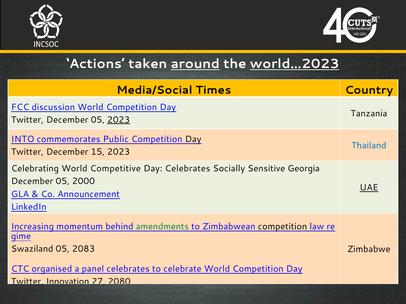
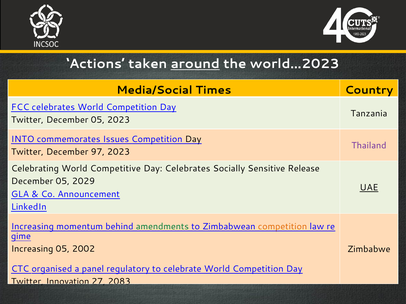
world…2023 underline: present -> none
FCC discussion: discussion -> celebrates
2023 at (119, 120) underline: present -> none
Public: Public -> Issues
Thailand colour: blue -> purple
15: 15 -> 97
Georgia: Georgia -> Release
2000: 2000 -> 2029
competition at (283, 227) colour: black -> orange
Swaziland at (32, 249): Swaziland -> Increasing
2083: 2083 -> 2002
panel celebrates: celebrates -> regulatory
2080: 2080 -> 2083
